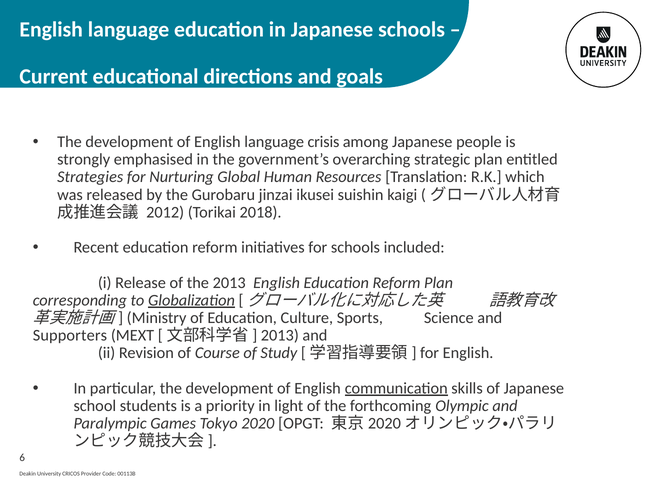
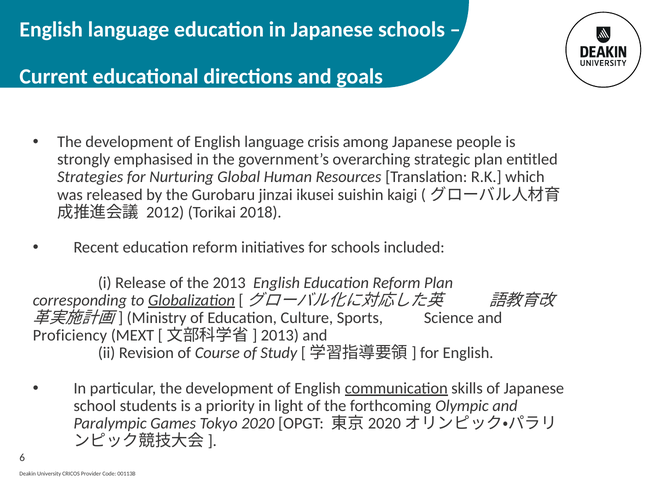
Supporters: Supporters -> Proficiency
